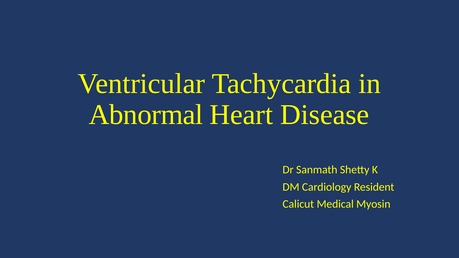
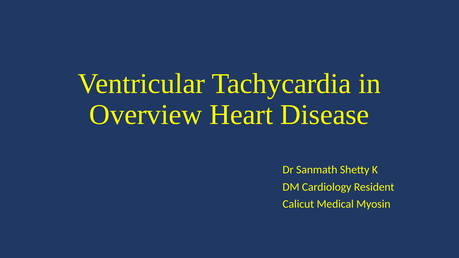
Abnormal: Abnormal -> Overview
